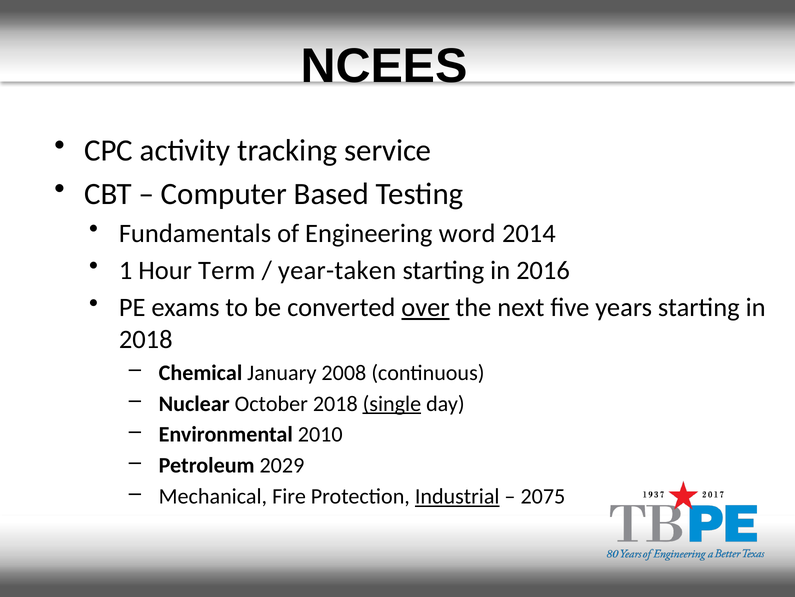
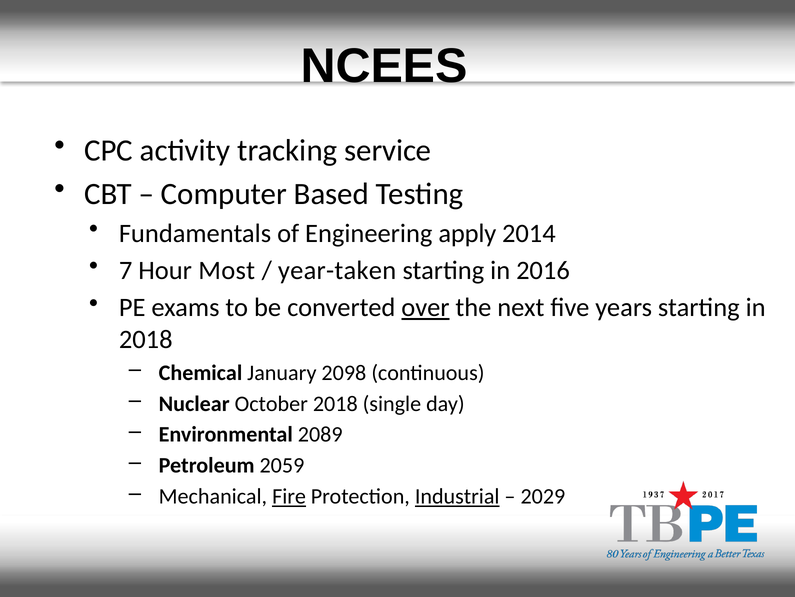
word: word -> apply
1: 1 -> 7
Term: Term -> Most
2008: 2008 -> 2098
single underline: present -> none
2010: 2010 -> 2089
2029: 2029 -> 2059
Fire underline: none -> present
2075: 2075 -> 2029
